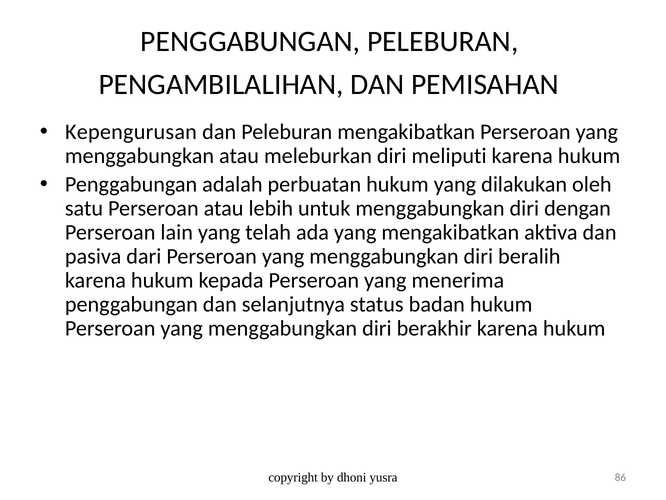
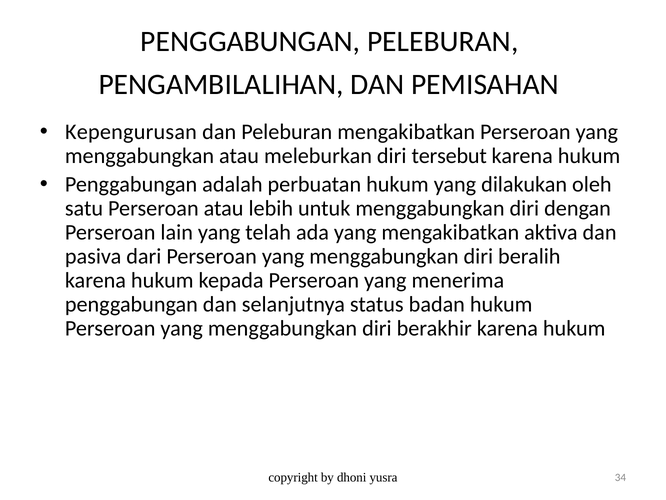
meliputi: meliputi -> tersebut
86: 86 -> 34
